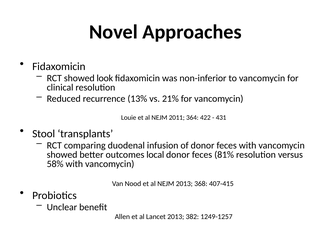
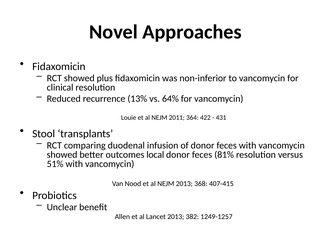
look: look -> plus
21%: 21% -> 64%
58%: 58% -> 51%
